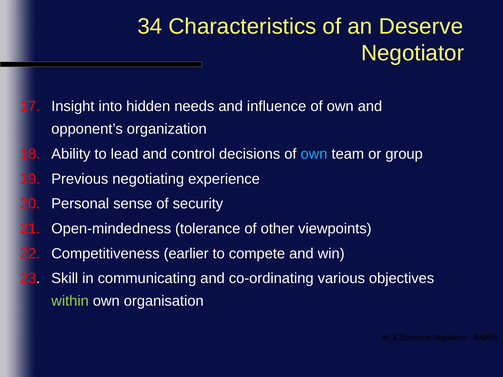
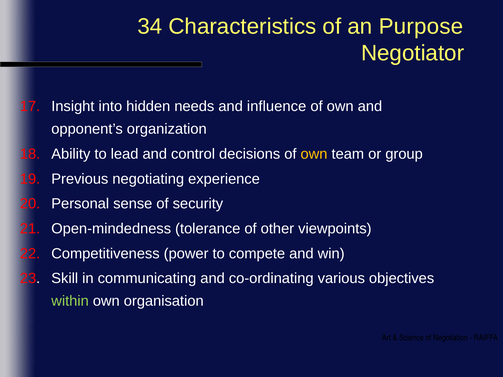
Deserve: Deserve -> Purpose
own at (314, 154) colour: light blue -> yellow
earlier: earlier -> power
